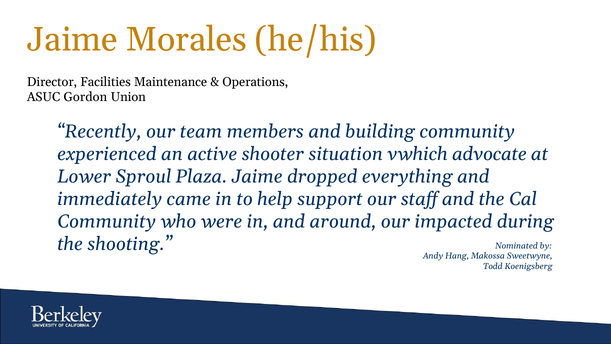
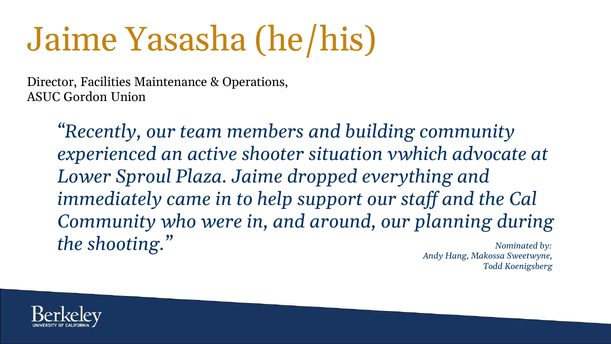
Morales: Morales -> Yasasha
impacted: impacted -> planning
